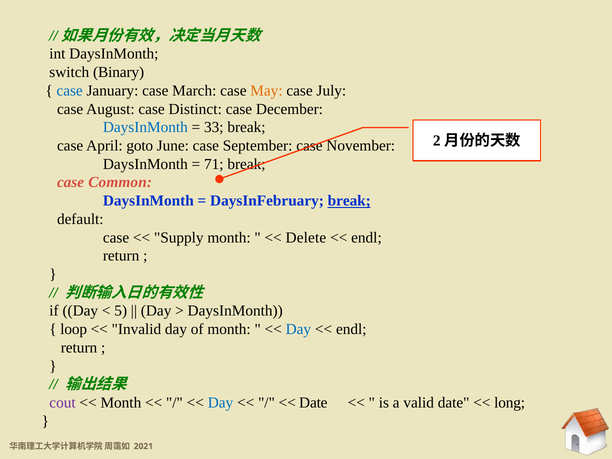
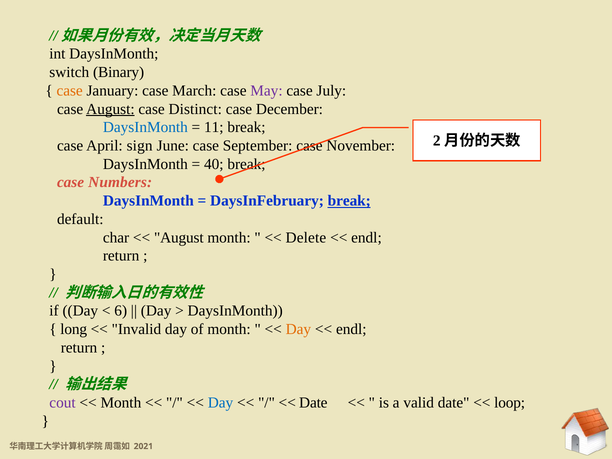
case at (70, 91) colour: blue -> orange
May colour: orange -> purple
August at (110, 109) underline: none -> present
33: 33 -> 11
goto: goto -> sign
71: 71 -> 40
Common: Common -> Numbers
case at (116, 238): case -> char
Supply at (179, 238): Supply -> August
5: 5 -> 6
loop: loop -> long
Day at (298, 329) colour: blue -> orange
long: long -> loop
